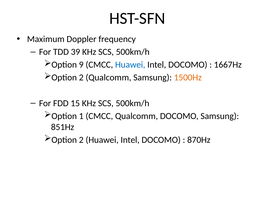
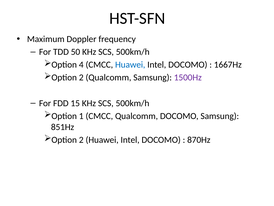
39: 39 -> 50
9: 9 -> 4
1500Hz colour: orange -> purple
